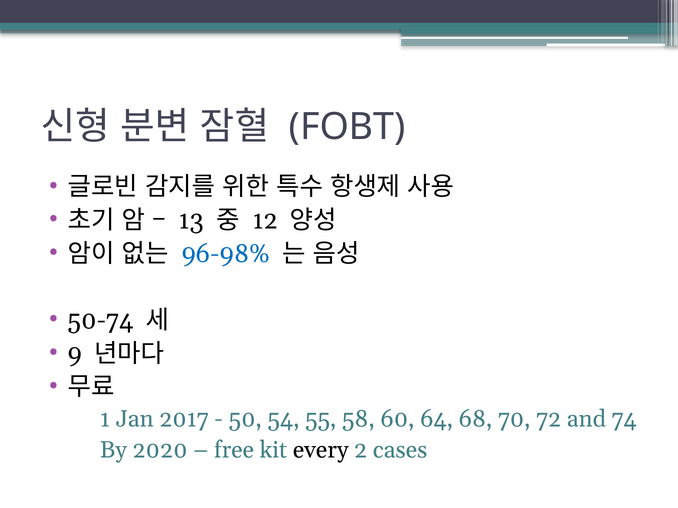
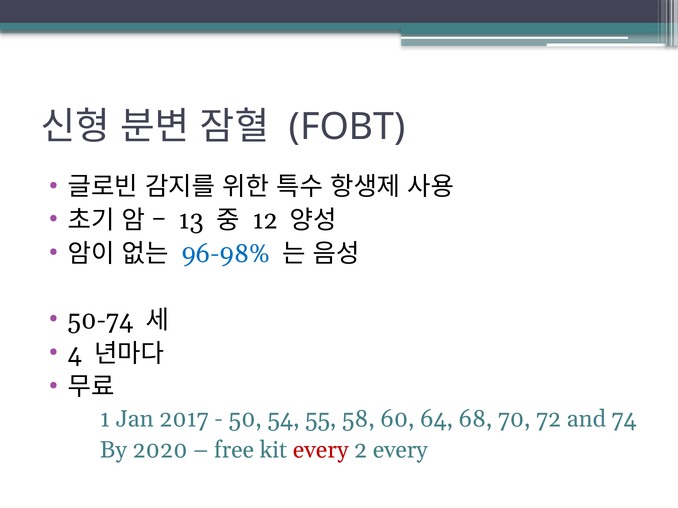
9: 9 -> 4
every at (321, 451) colour: black -> red
2 cases: cases -> every
